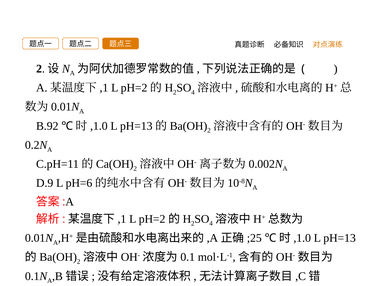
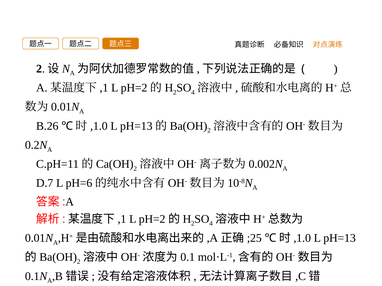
B.92: B.92 -> B.26
D.9: D.9 -> D.7
